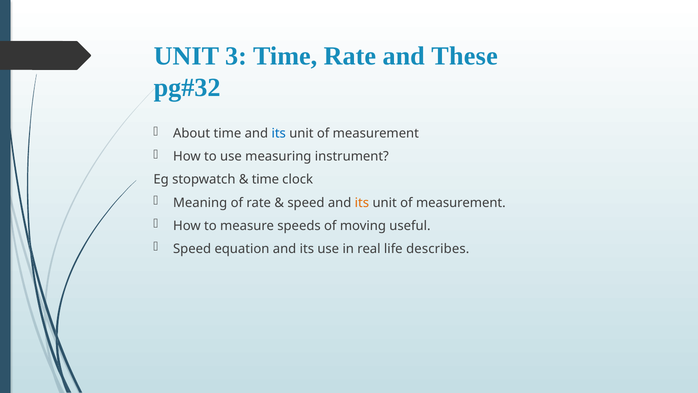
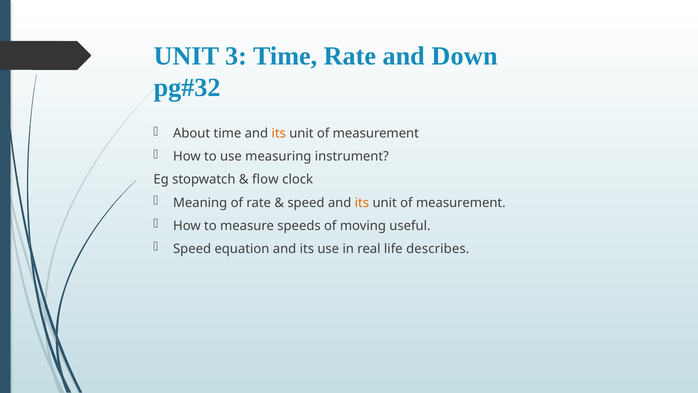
These: These -> Down
its at (279, 134) colour: blue -> orange
time at (265, 180): time -> flow
